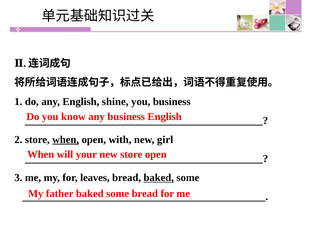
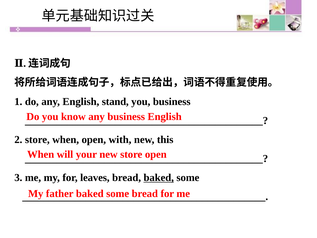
shine: shine -> stand
when at (66, 139) underline: present -> none
girl: girl -> this
